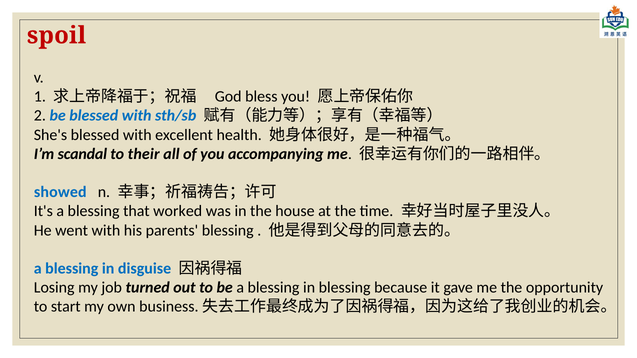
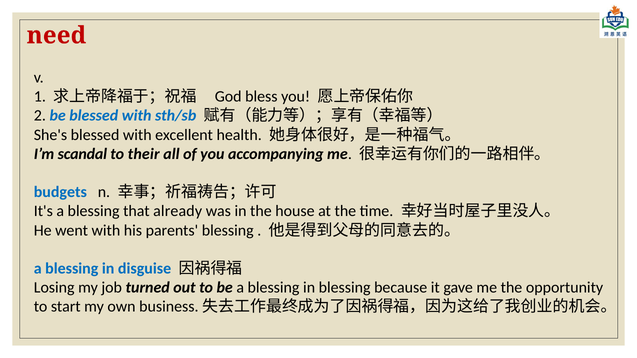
spoil: spoil -> need
showed: showed -> budgets
worked: worked -> already
